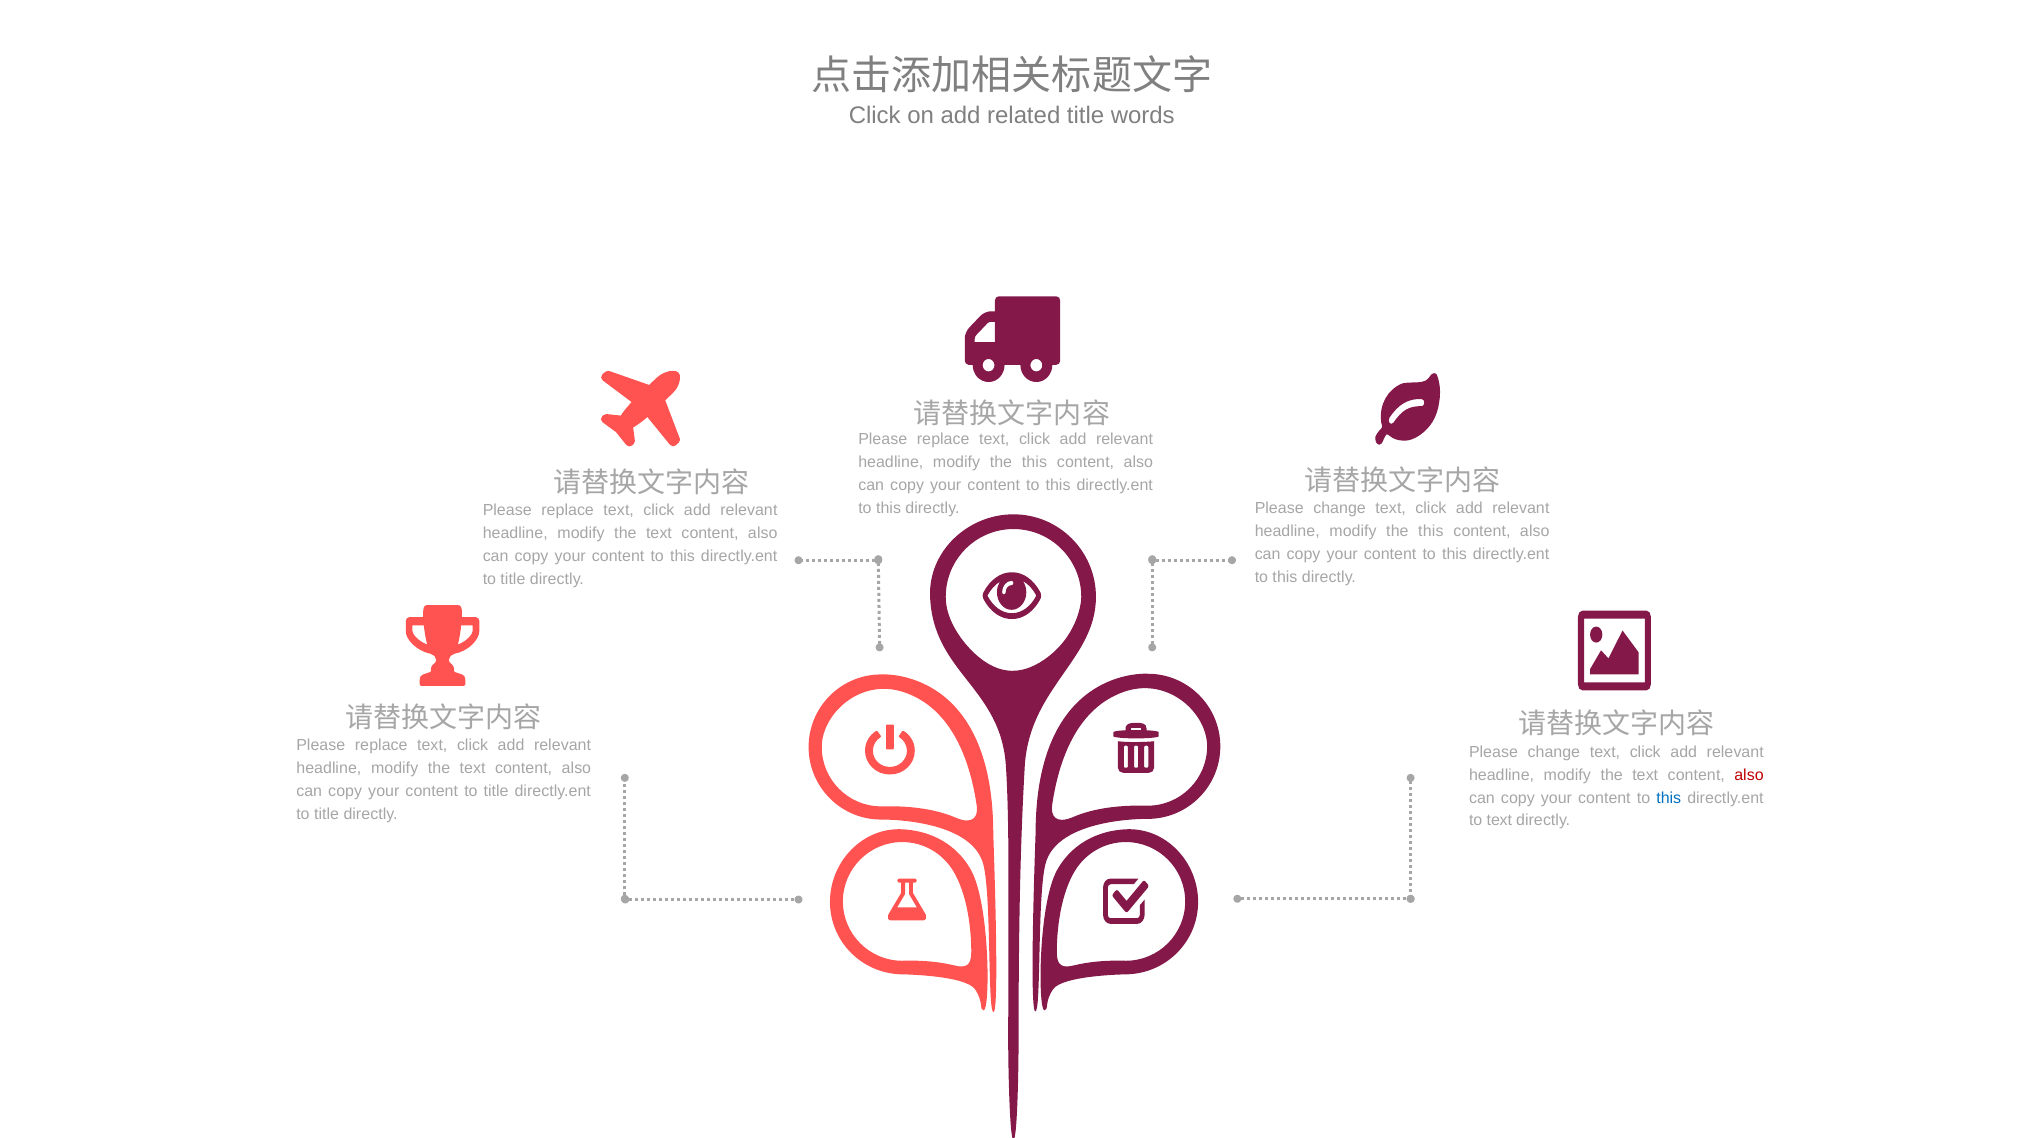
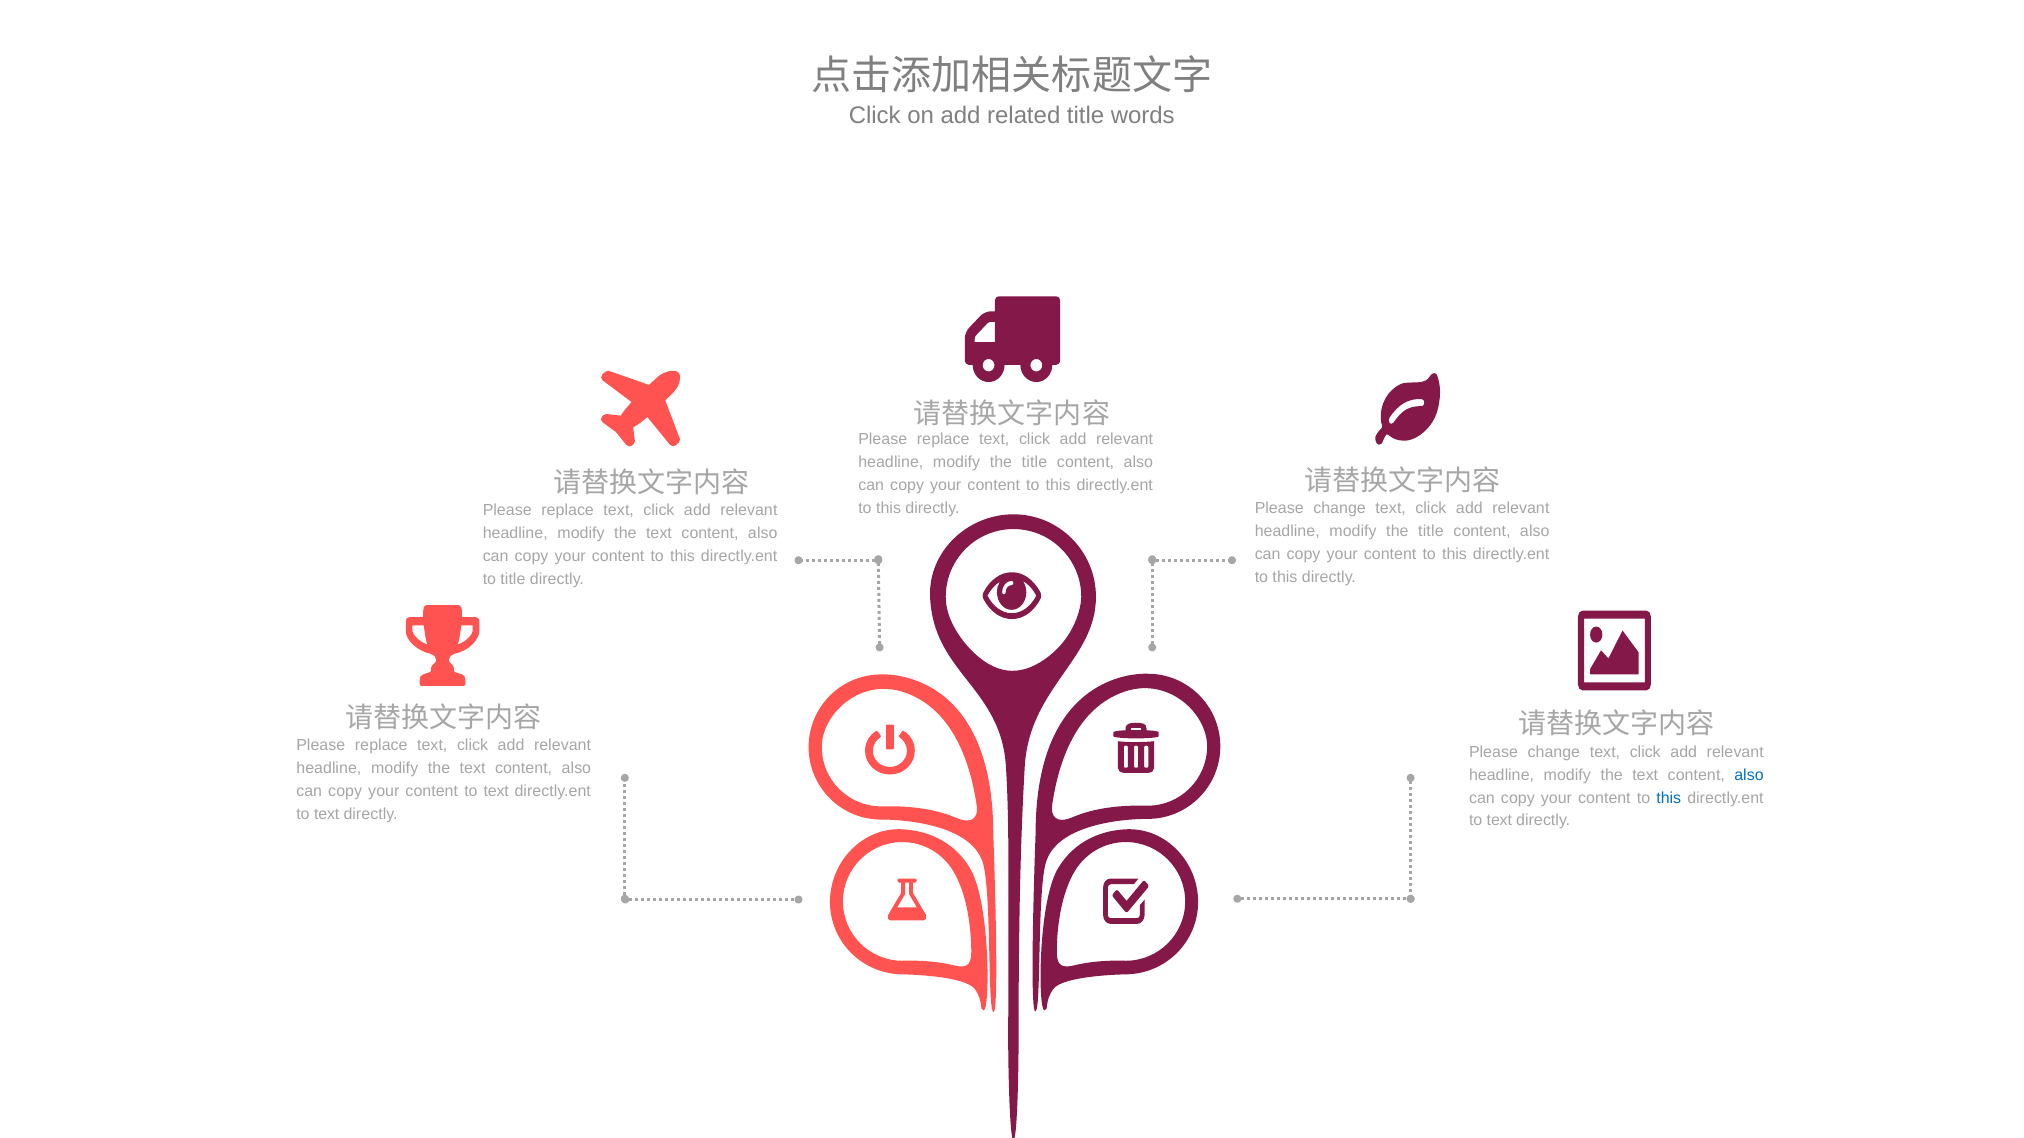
this at (1034, 463): this -> title
this at (1431, 532): this -> title
also at (1749, 775) colour: red -> blue
content to title: title -> text
title at (327, 815): title -> text
